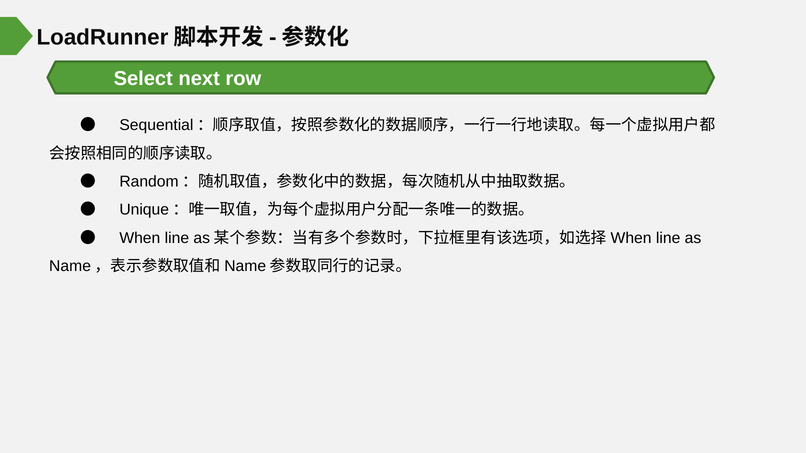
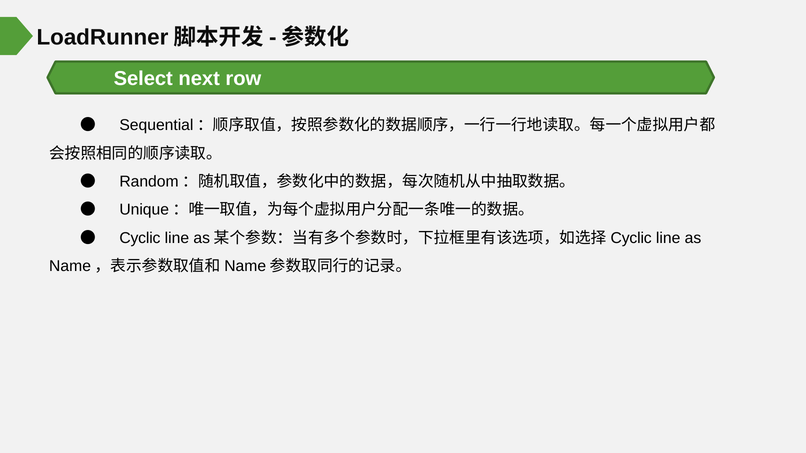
When at (140, 238): When -> Cyclic
When at (631, 238): When -> Cyclic
